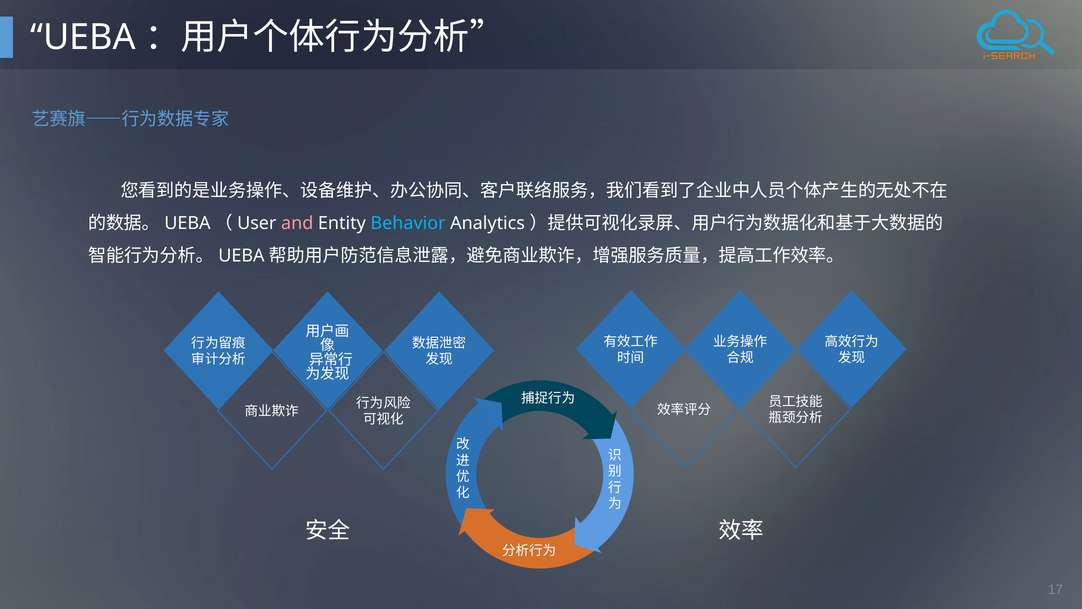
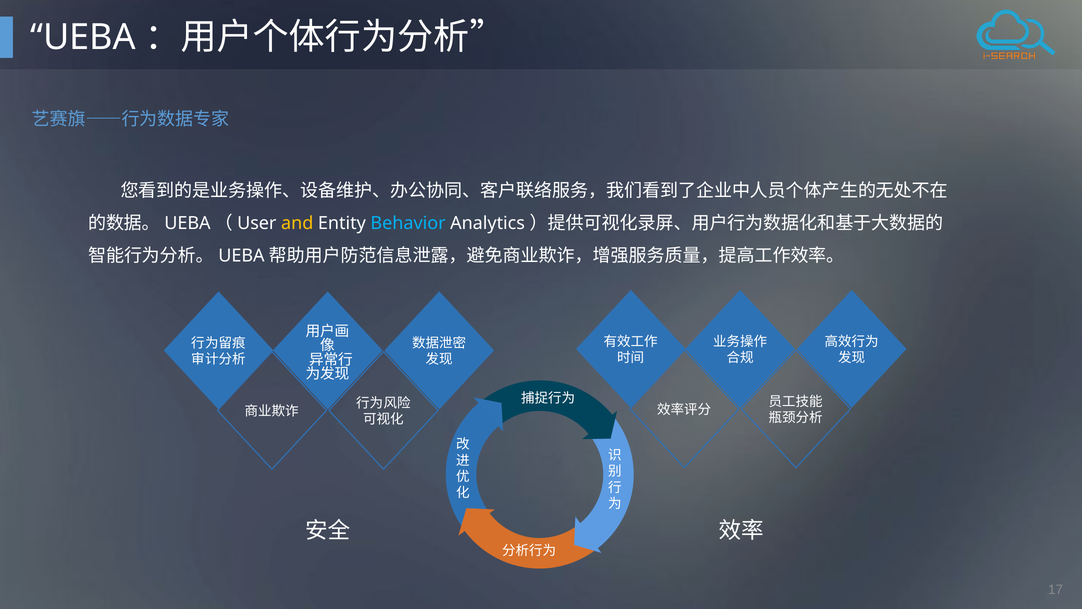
and colour: pink -> yellow
